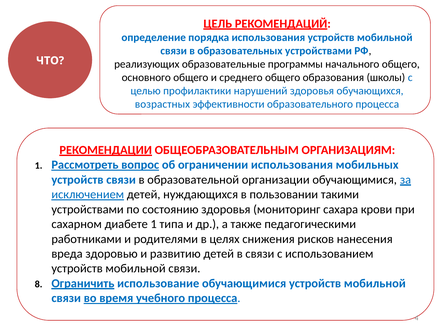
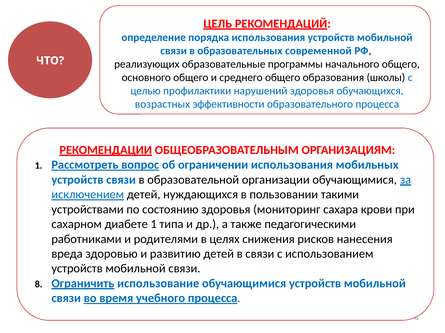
образовательных устройствами: устройствами -> современной
